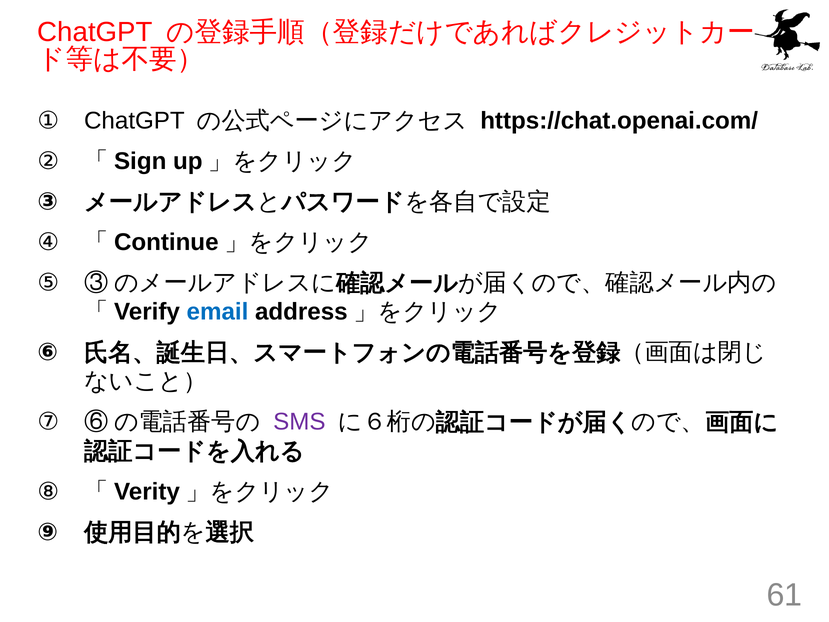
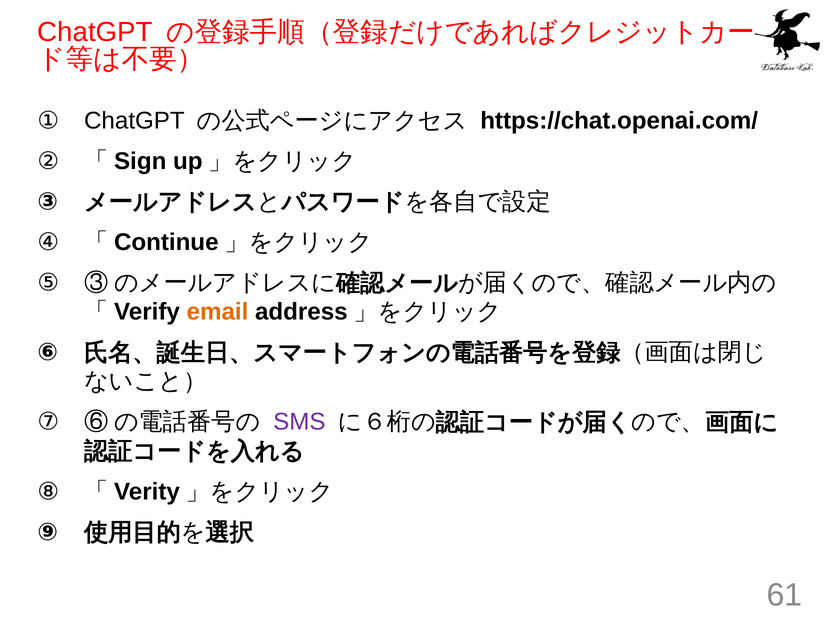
email colour: blue -> orange
